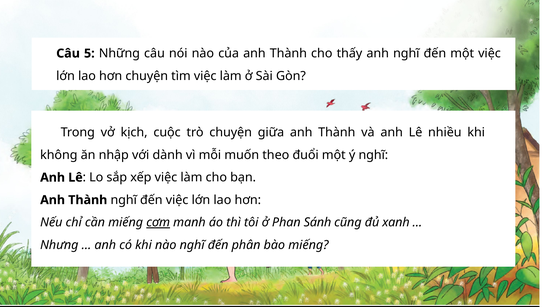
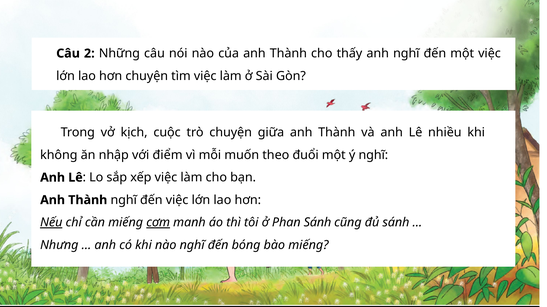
5: 5 -> 2
dành: dành -> điểm
Nếu underline: none -> present
đủ xanh: xanh -> sánh
phân: phân -> bóng
